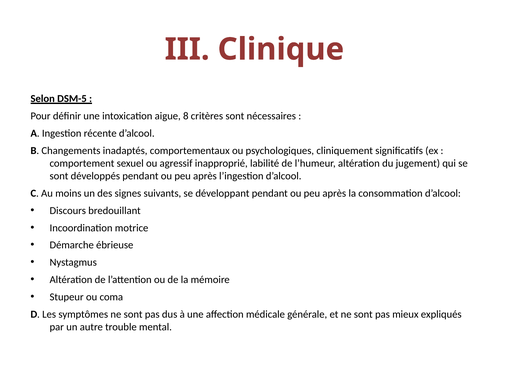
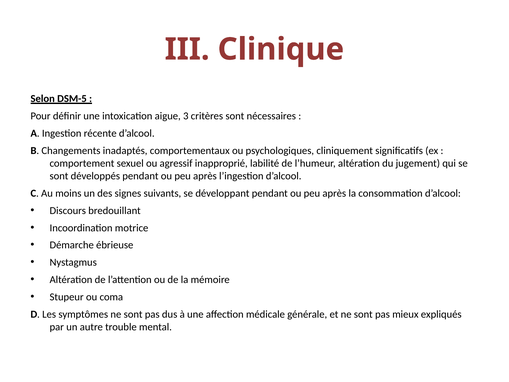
8: 8 -> 3
